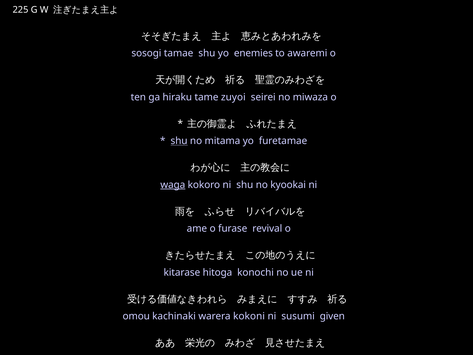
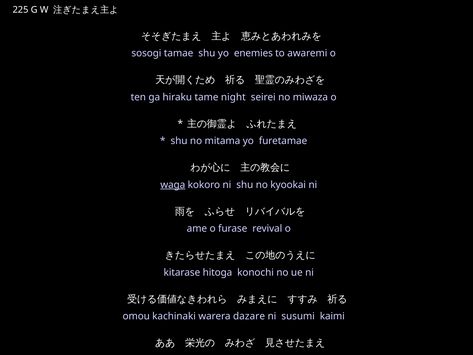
zuyoi: zuyoi -> night
shu at (179, 141) underline: present -> none
kokoni: kokoni -> dazare
given: given -> kaimi
